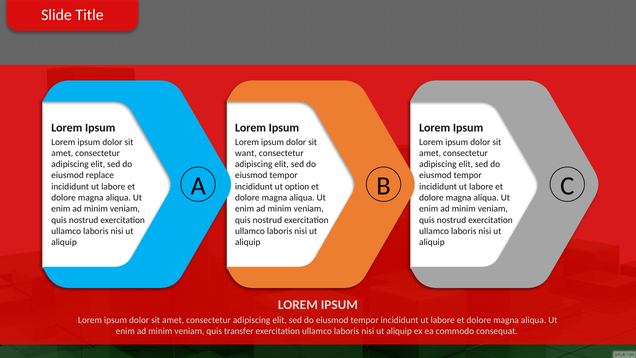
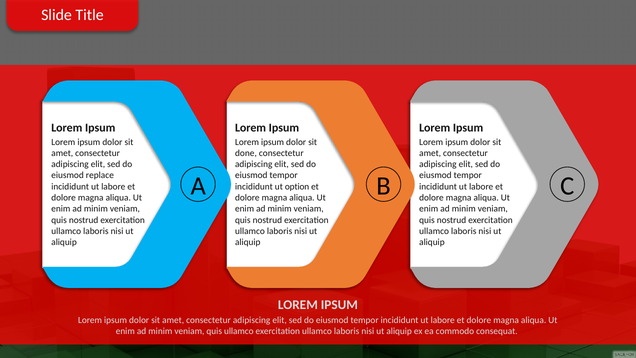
want: want -> done
quis transfer: transfer -> ullamco
